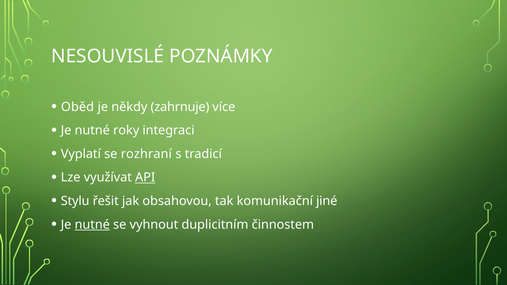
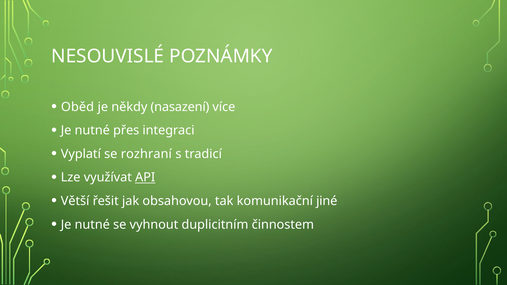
zahrnuje: zahrnuje -> nasazení
roky: roky -> přes
Stylu: Stylu -> Větší
nutné at (92, 225) underline: present -> none
